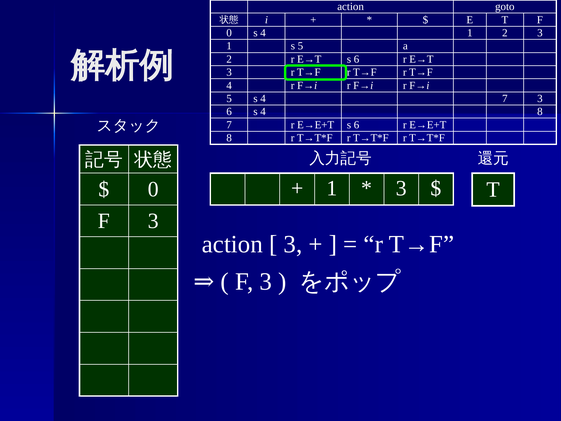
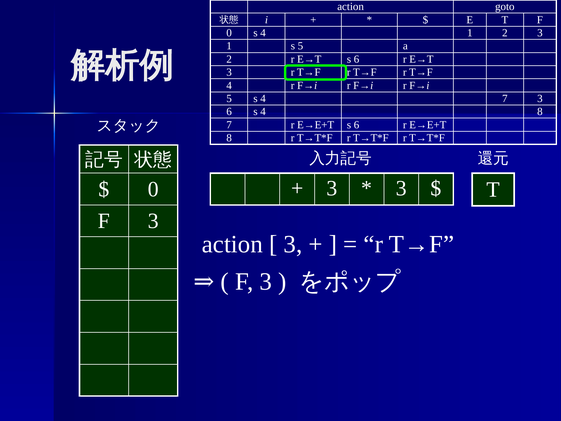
1 at (332, 188): 1 -> 3
